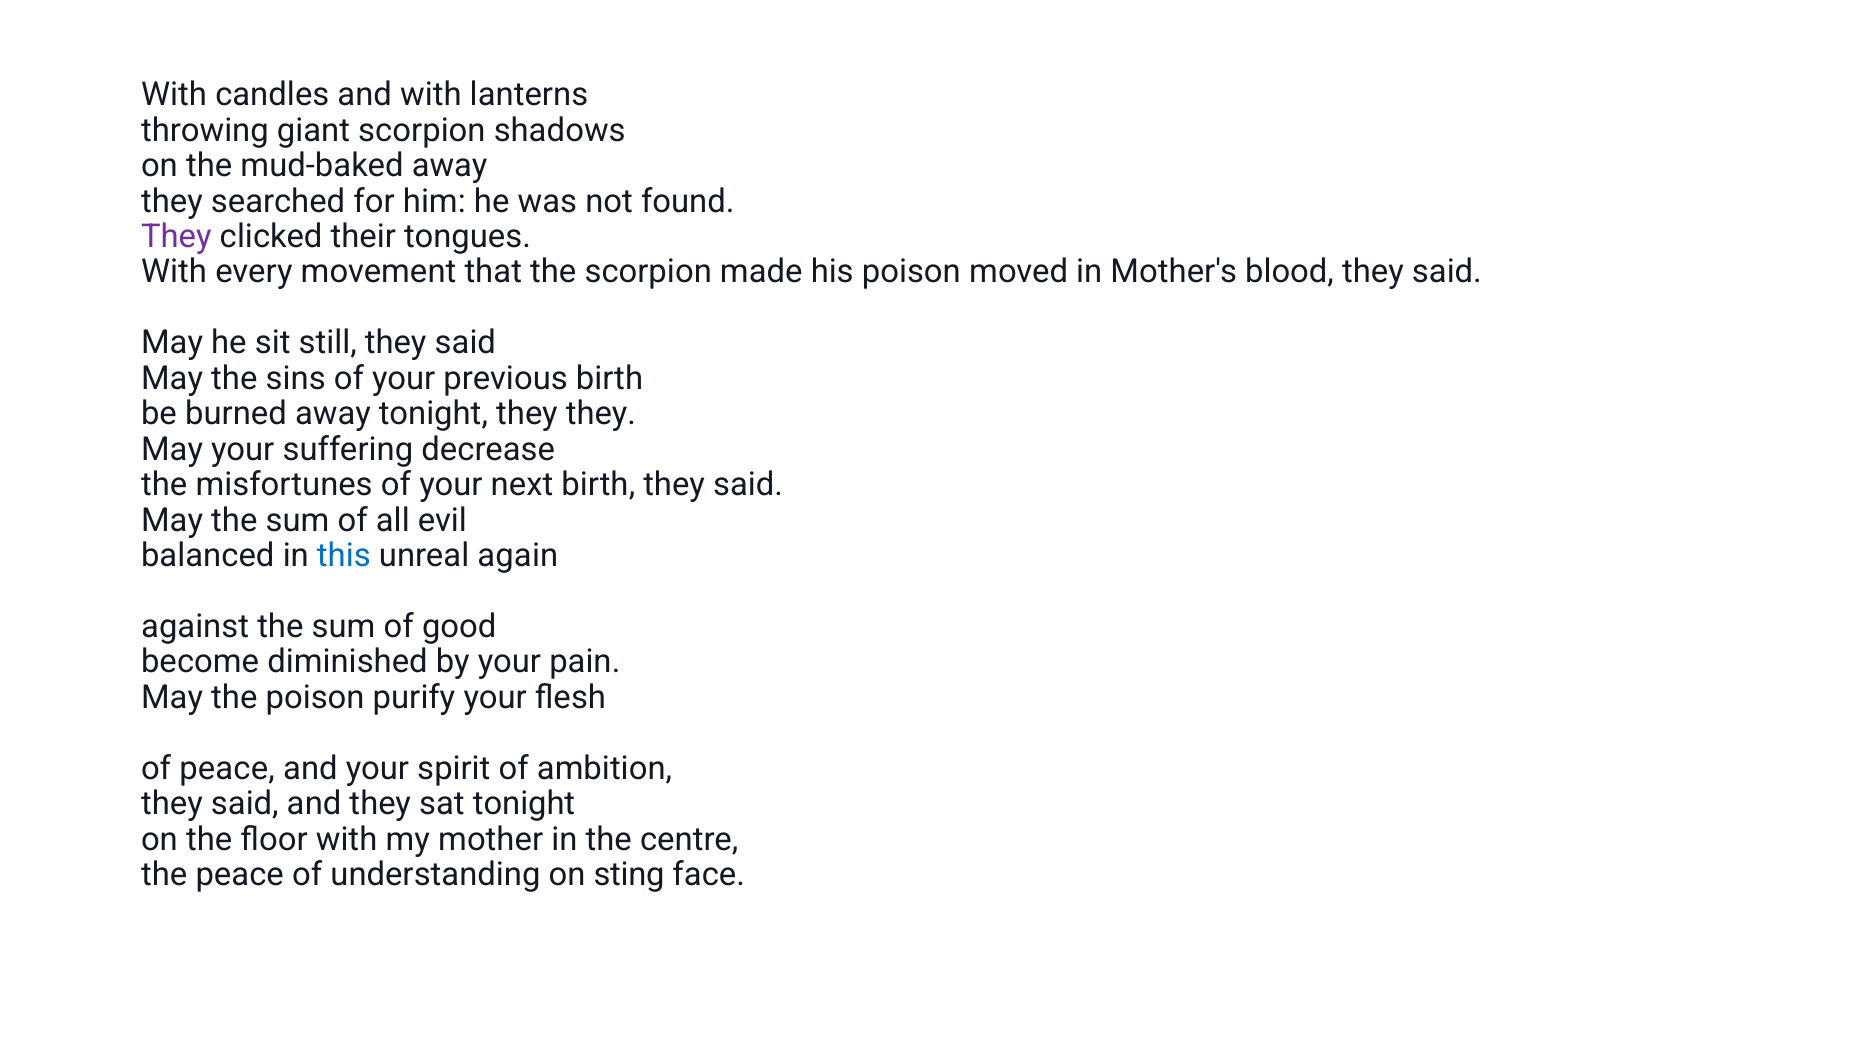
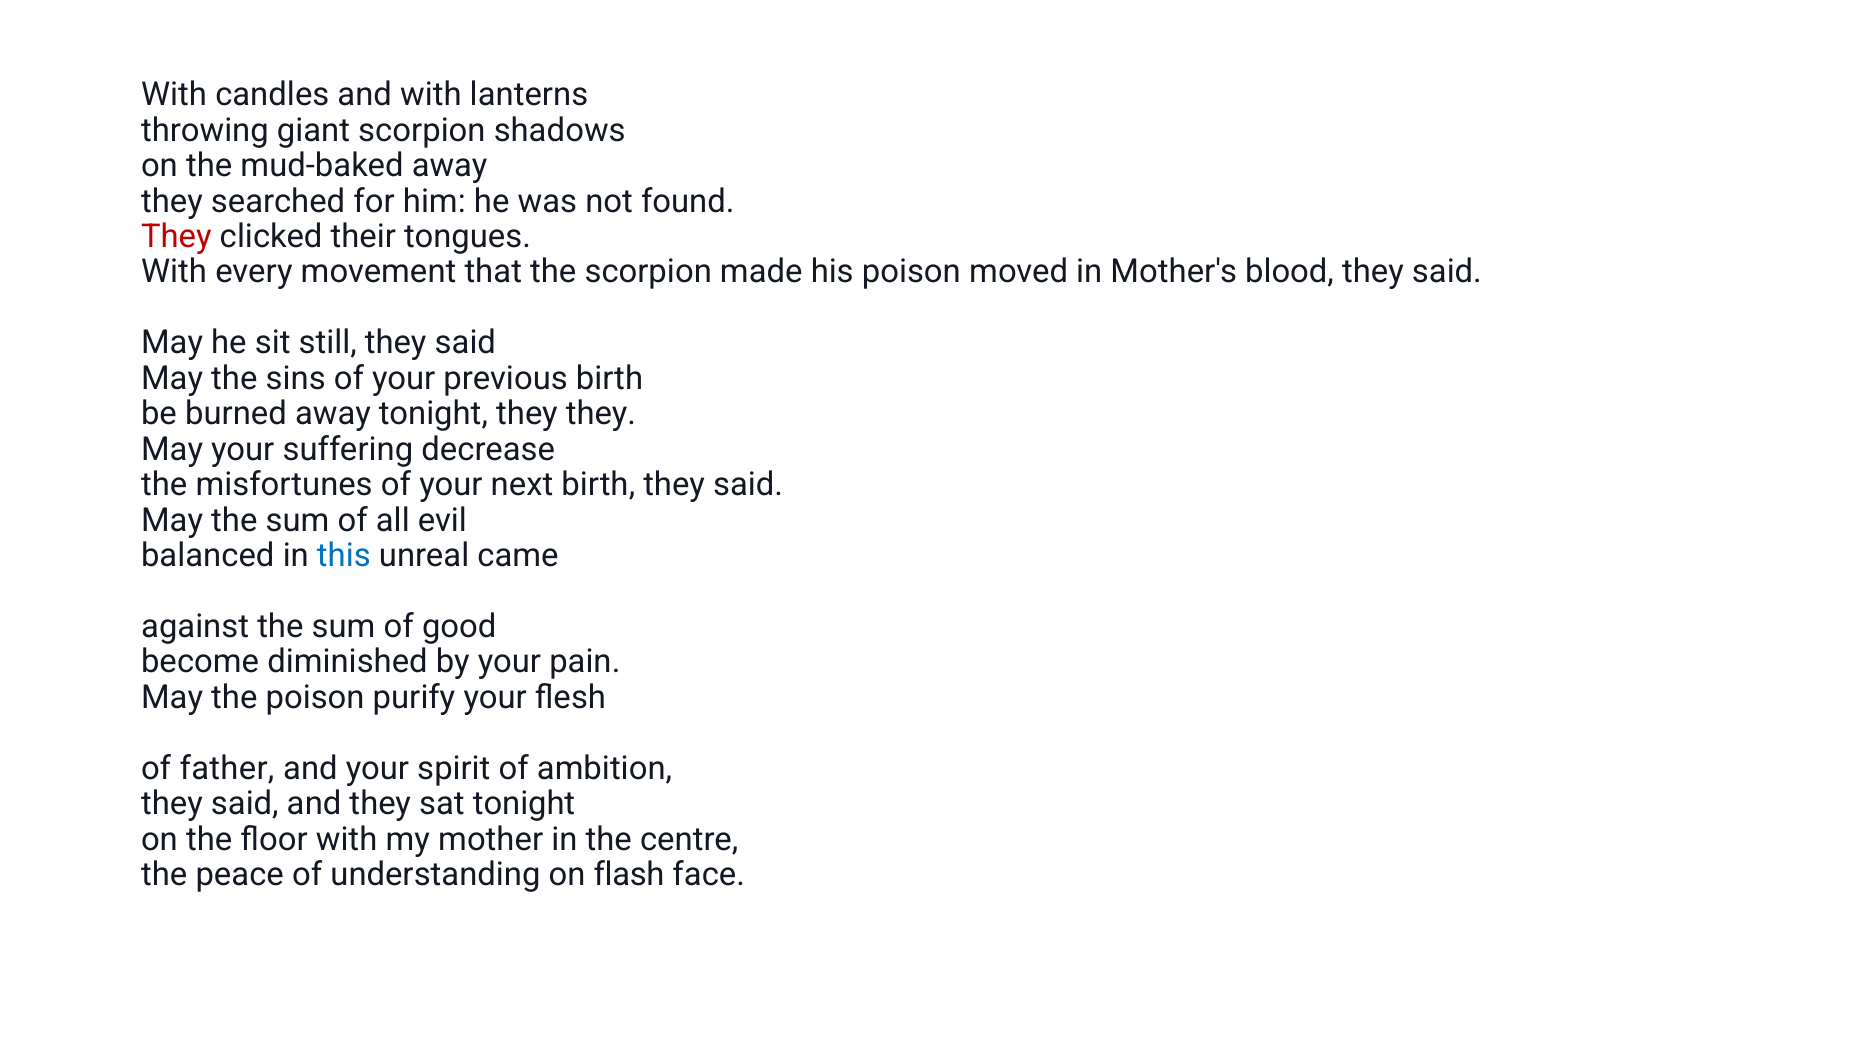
They at (176, 237) colour: purple -> red
again: again -> came
of peace: peace -> father
sting: sting -> flash
